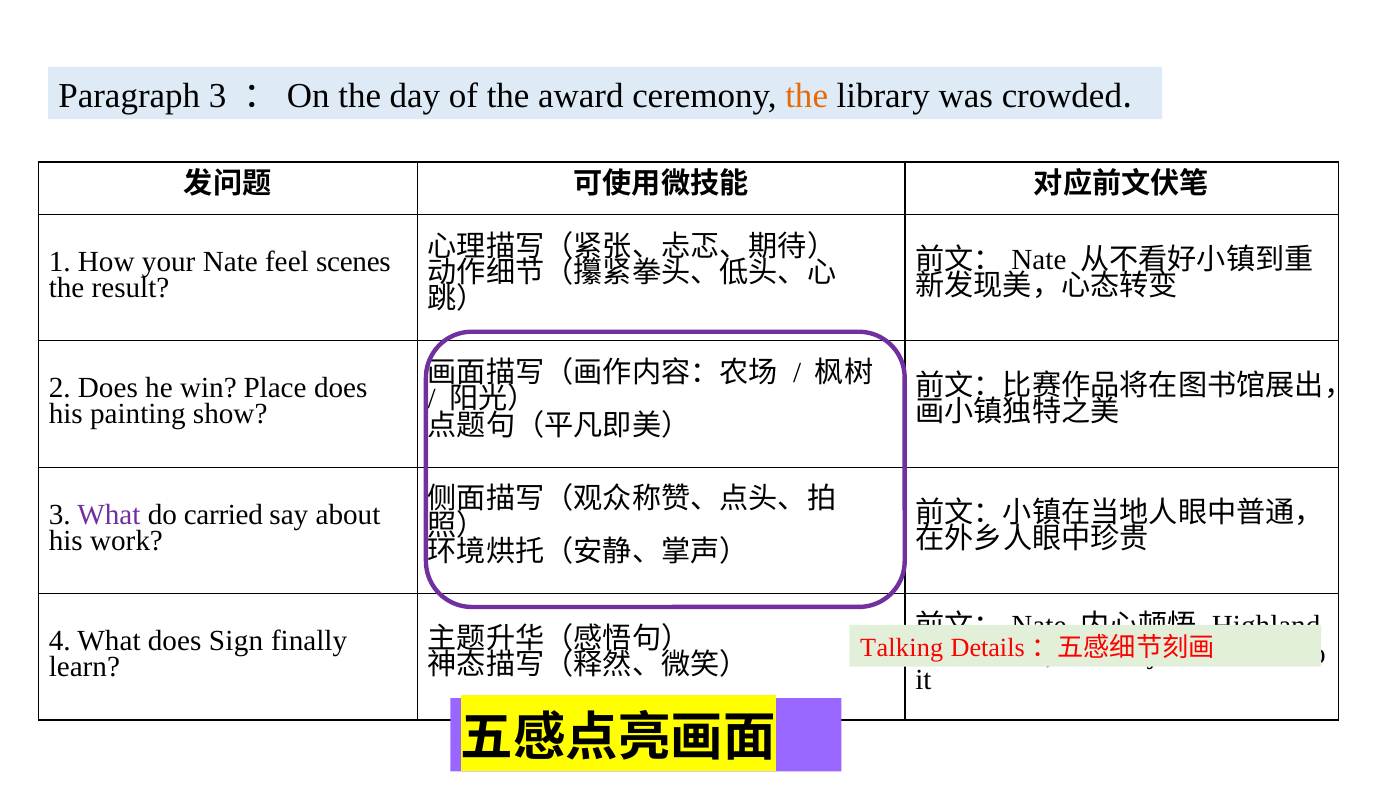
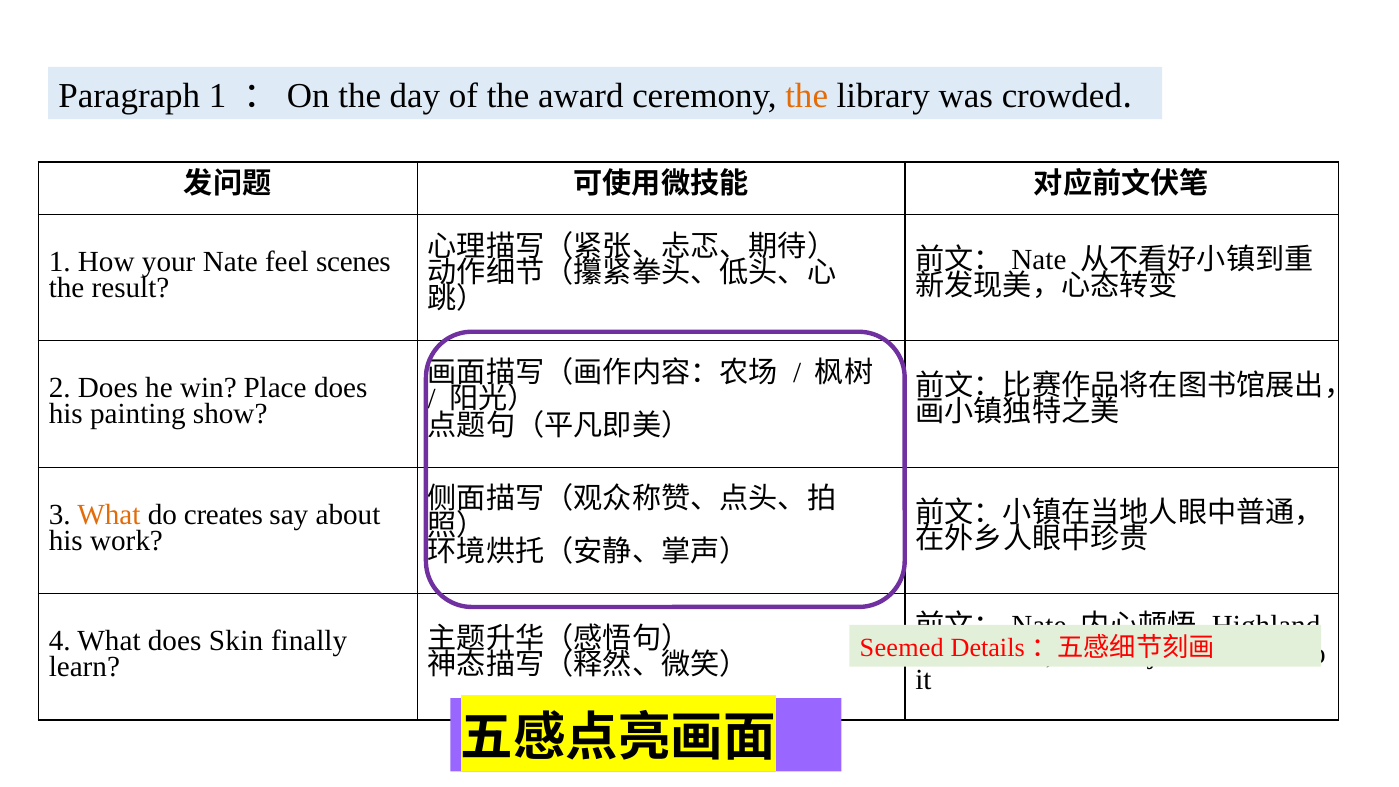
Paragraph 3: 3 -> 1
What at (109, 514) colour: purple -> orange
carried: carried -> creates
Sign: Sign -> Skin
Talking: Talking -> Seemed
